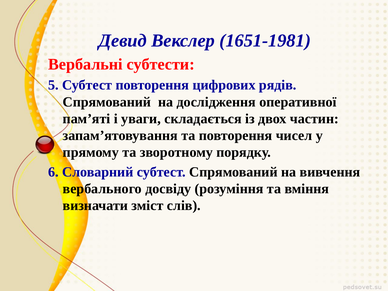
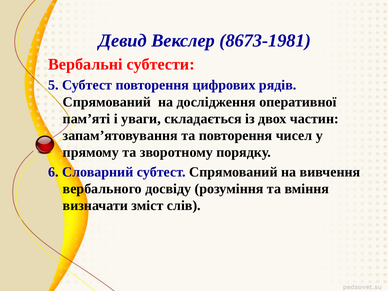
1651-1981: 1651-1981 -> 8673-1981
